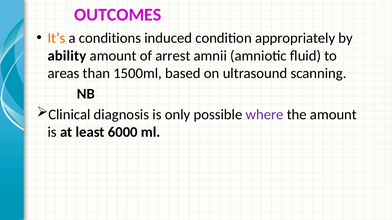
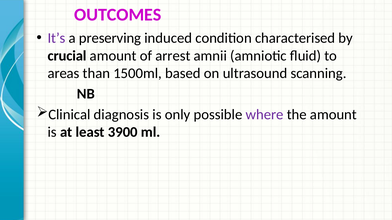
It’s colour: orange -> purple
conditions: conditions -> preserving
appropriately: appropriately -> characterised
ability: ability -> crucial
6000: 6000 -> 3900
